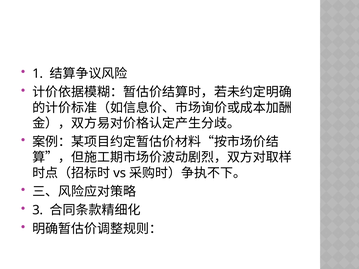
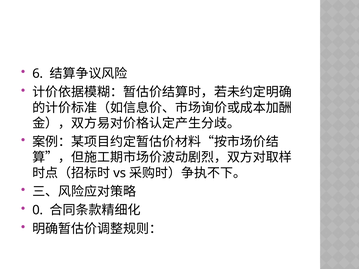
1: 1 -> 6
3: 3 -> 0
